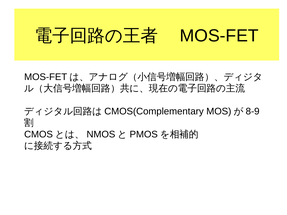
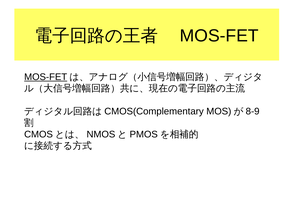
MOS-FET at (46, 77) underline: none -> present
